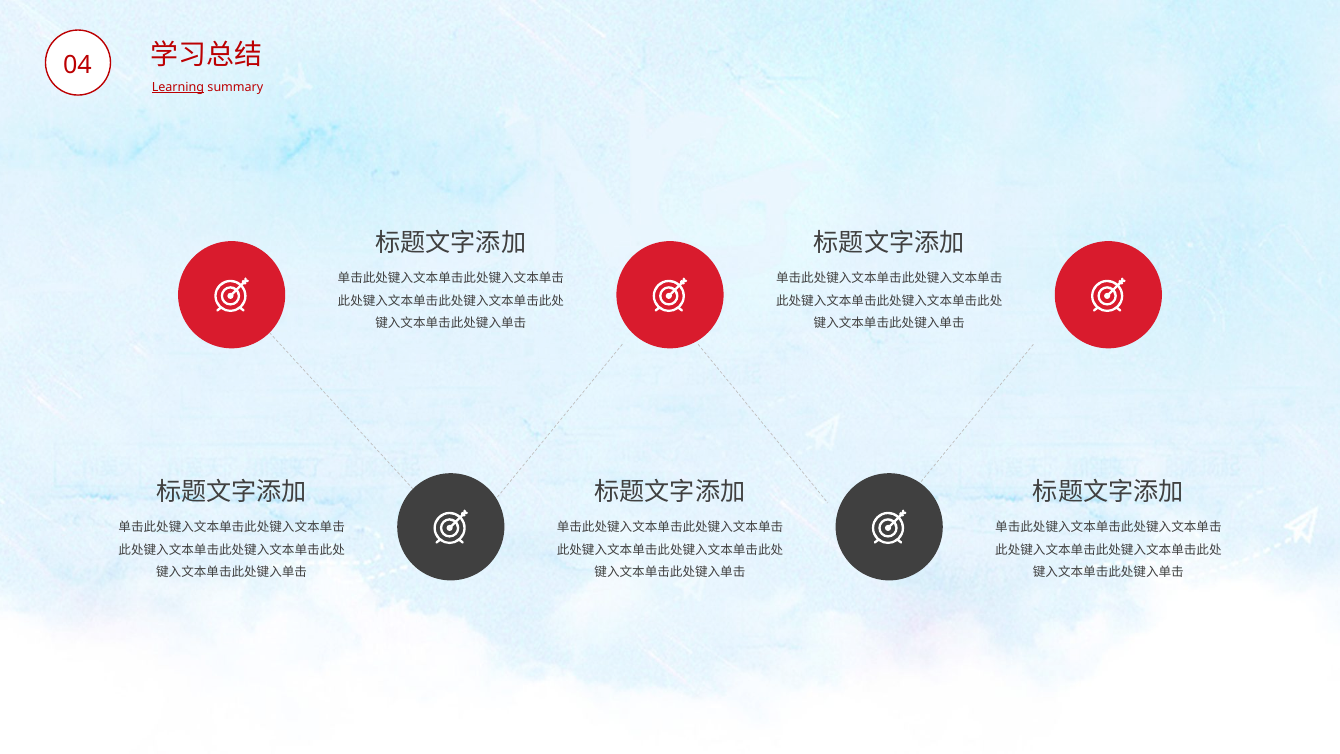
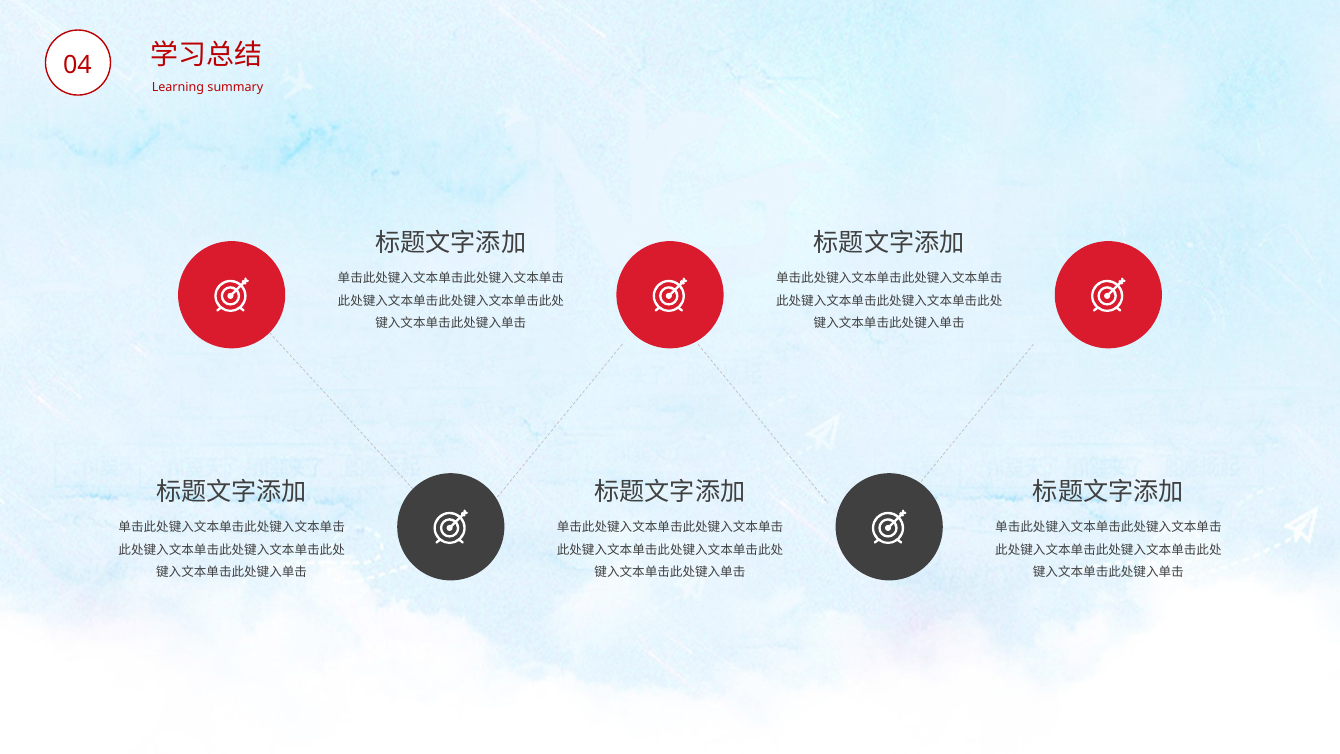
Learning underline: present -> none
